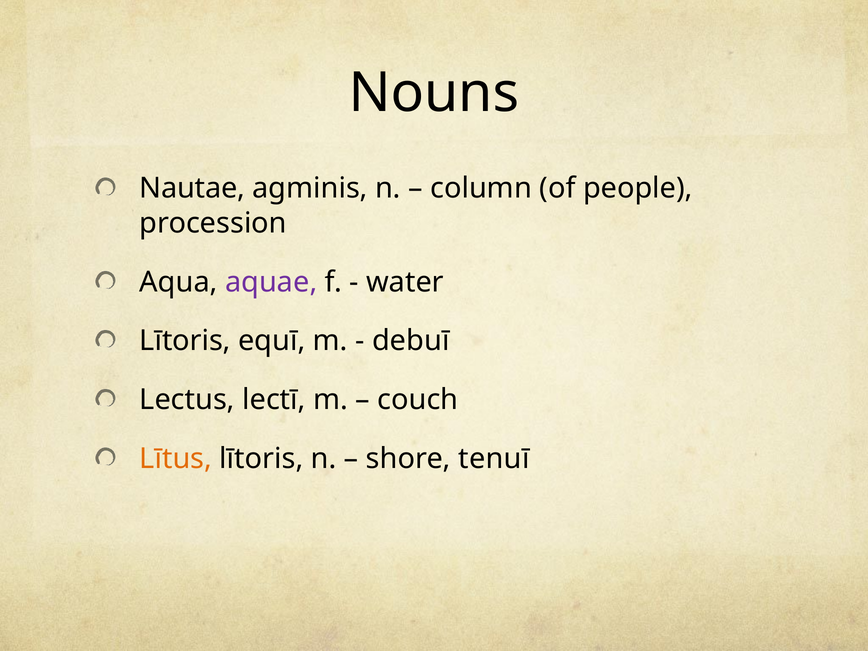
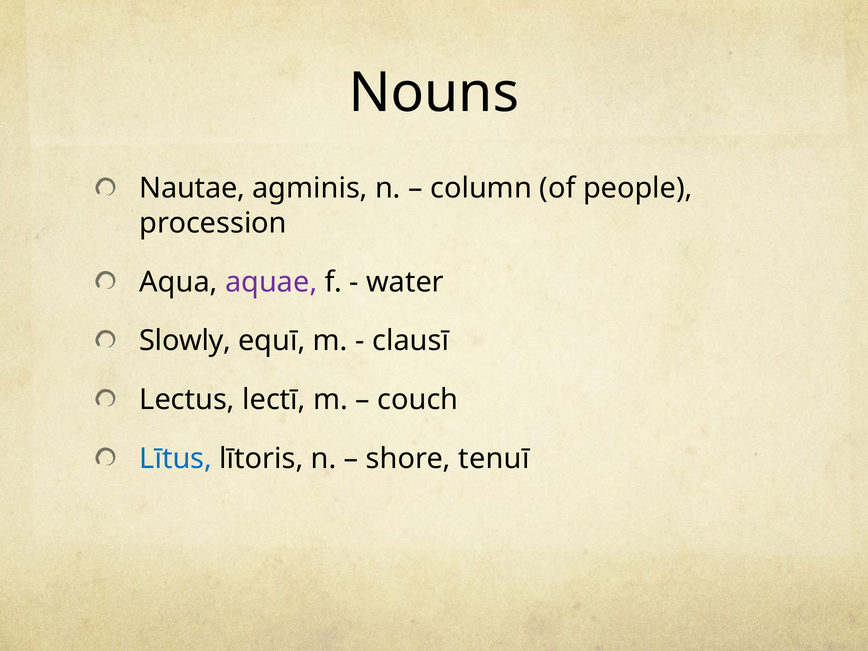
Lītoris at (185, 341): Lītoris -> Slowly
debuī: debuī -> clausī
Lītus colour: orange -> blue
